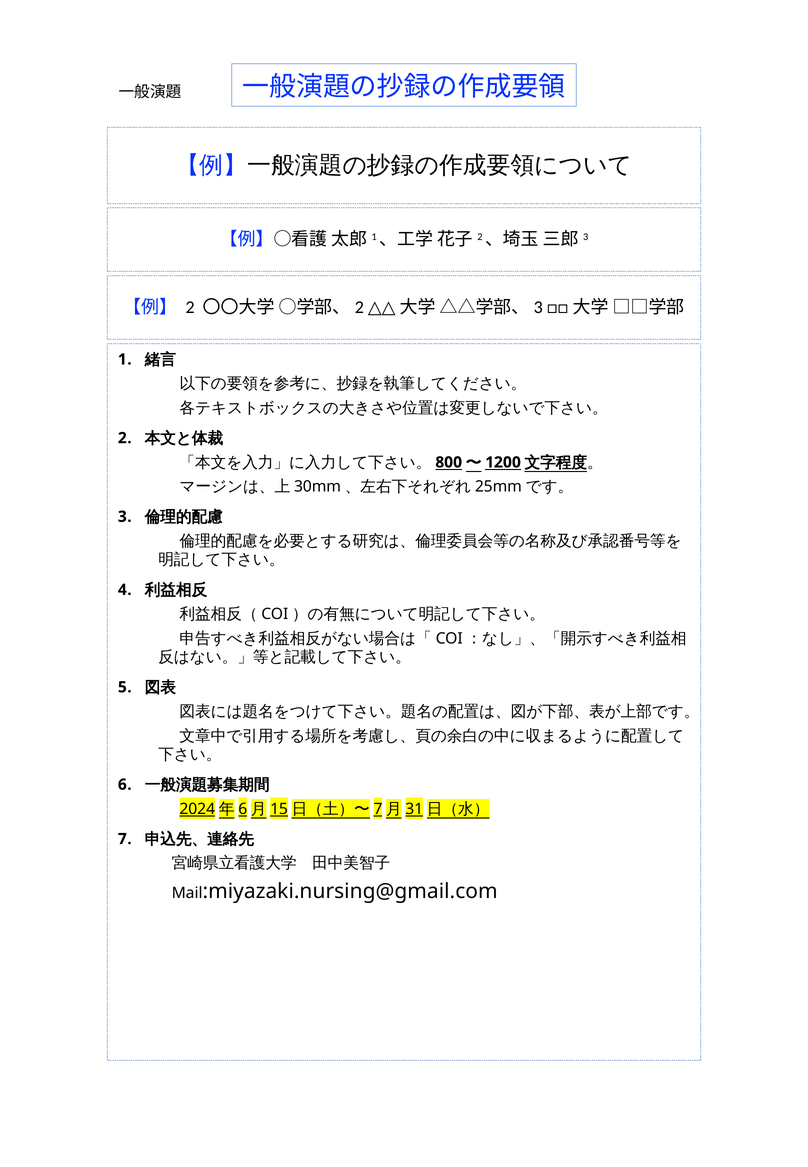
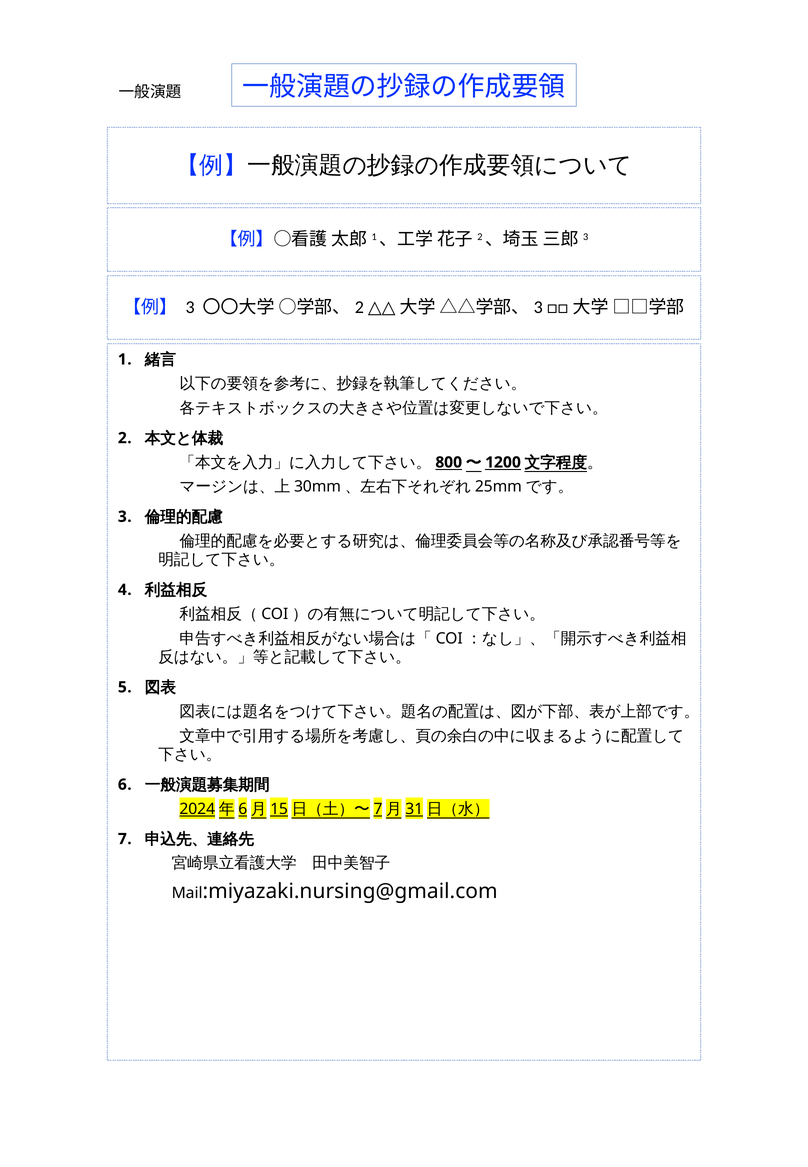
2 at (190, 307): 2 -> 3
